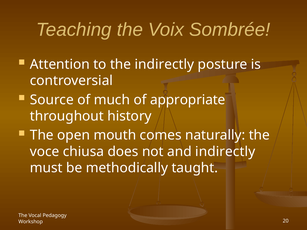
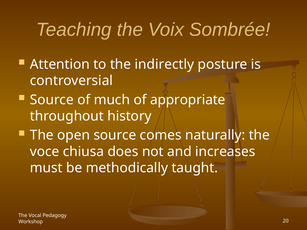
open mouth: mouth -> source
and indirectly: indirectly -> increases
